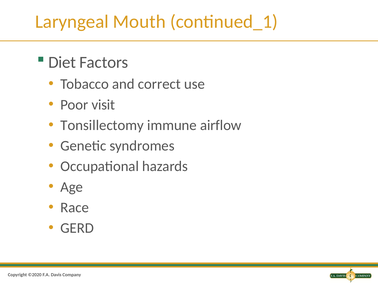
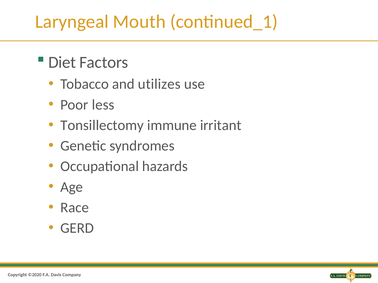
correct: correct -> utilizes
visit: visit -> less
airflow: airflow -> irritant
